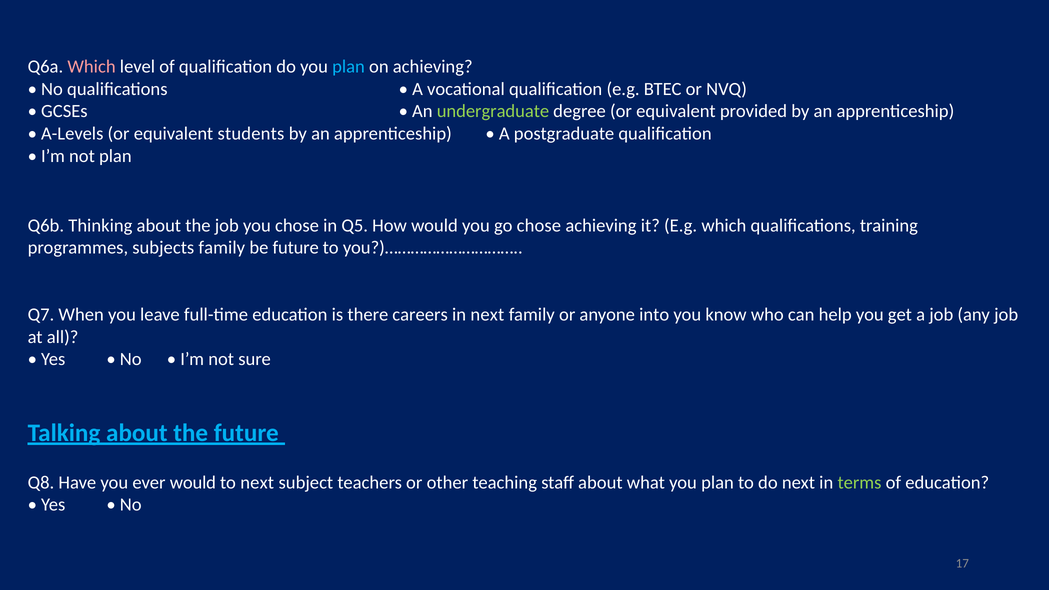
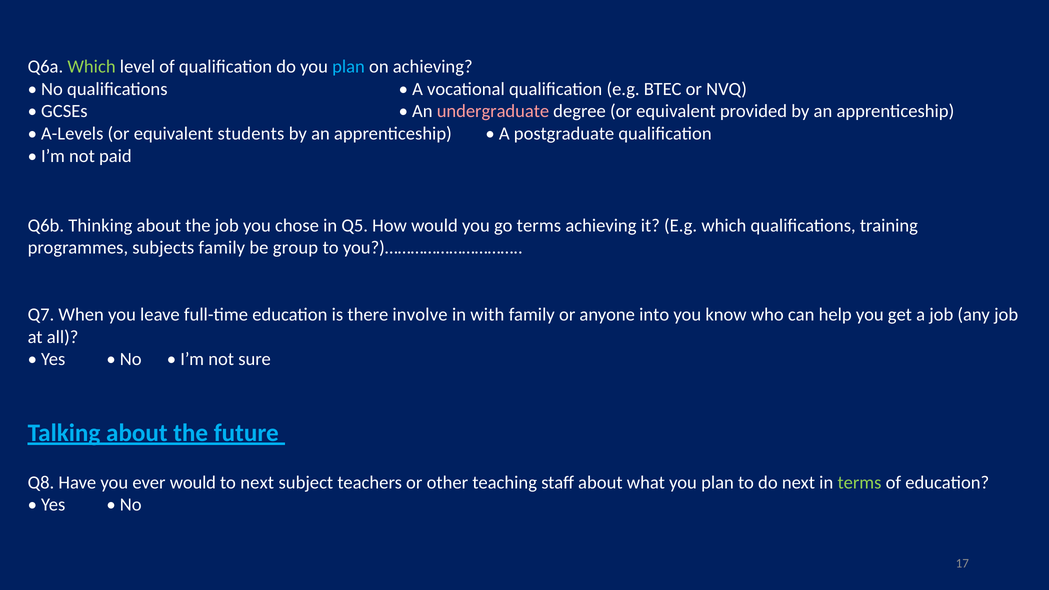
Which at (92, 67) colour: pink -> light green
undergraduate colour: light green -> pink
not plan: plan -> paid
go chose: chose -> terms
be future: future -> group
careers: careers -> involve
in next: next -> with
